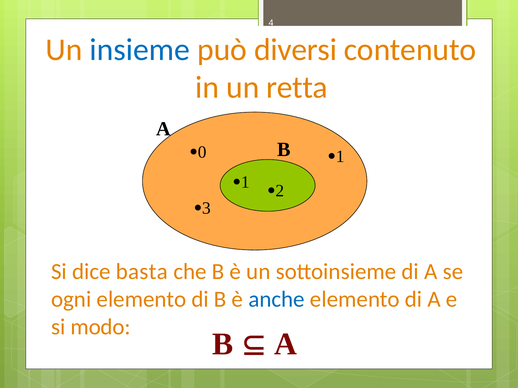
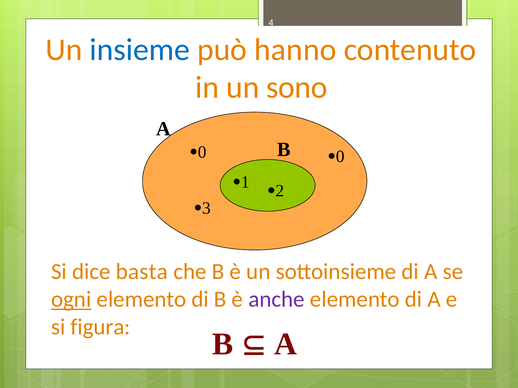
diversi: diversi -> hanno
retta: retta -> sono
1 at (340, 157): 1 -> 0
ogni underline: none -> present
anche colour: blue -> purple
modo: modo -> figura
